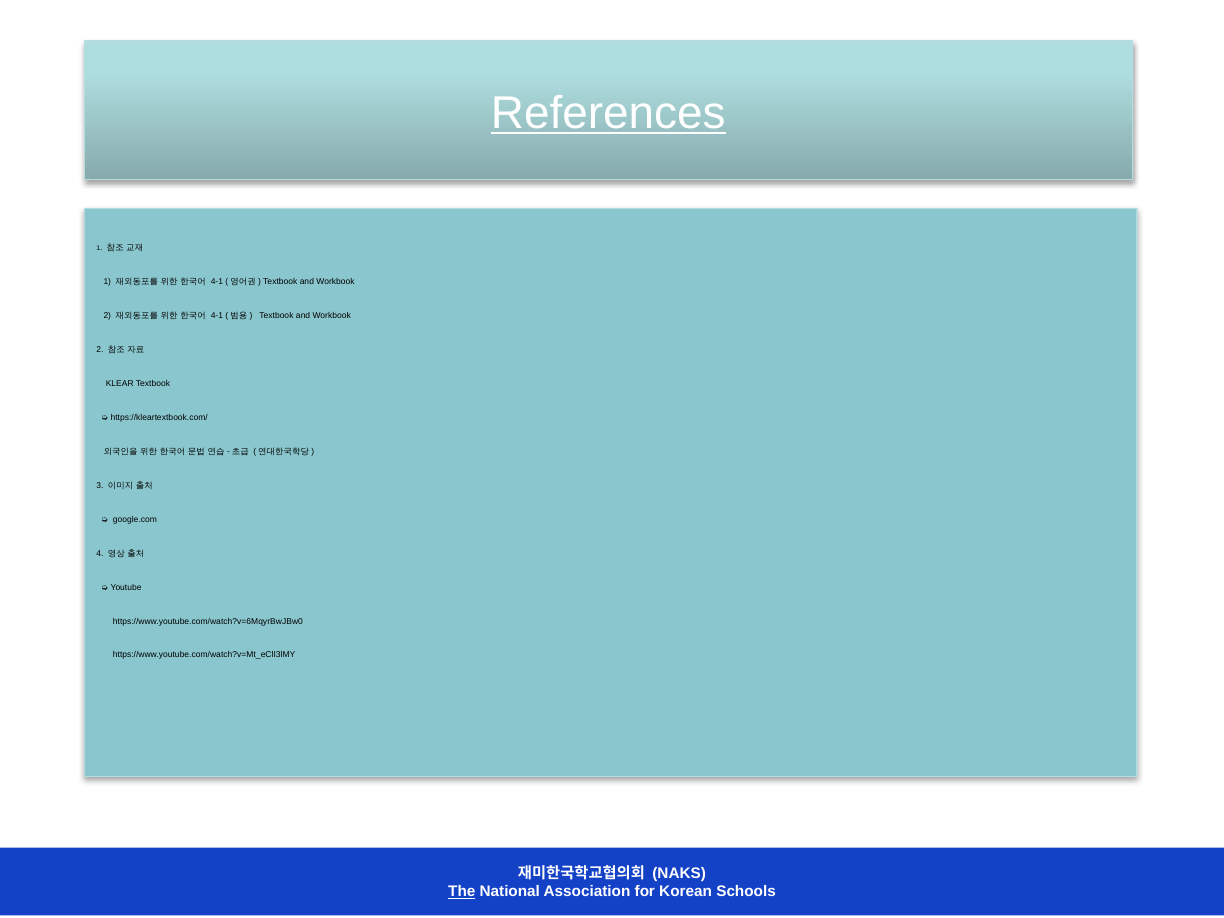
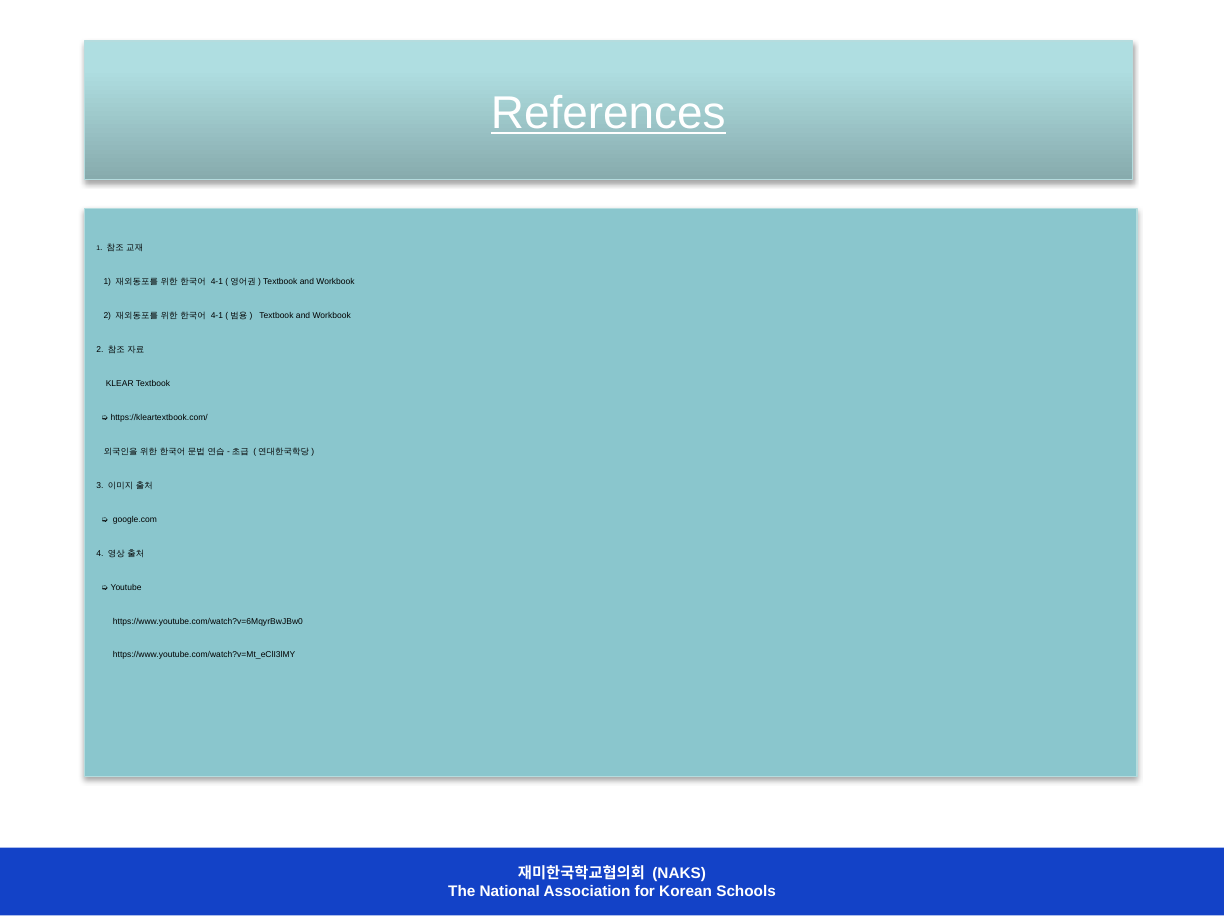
The underline: present -> none
